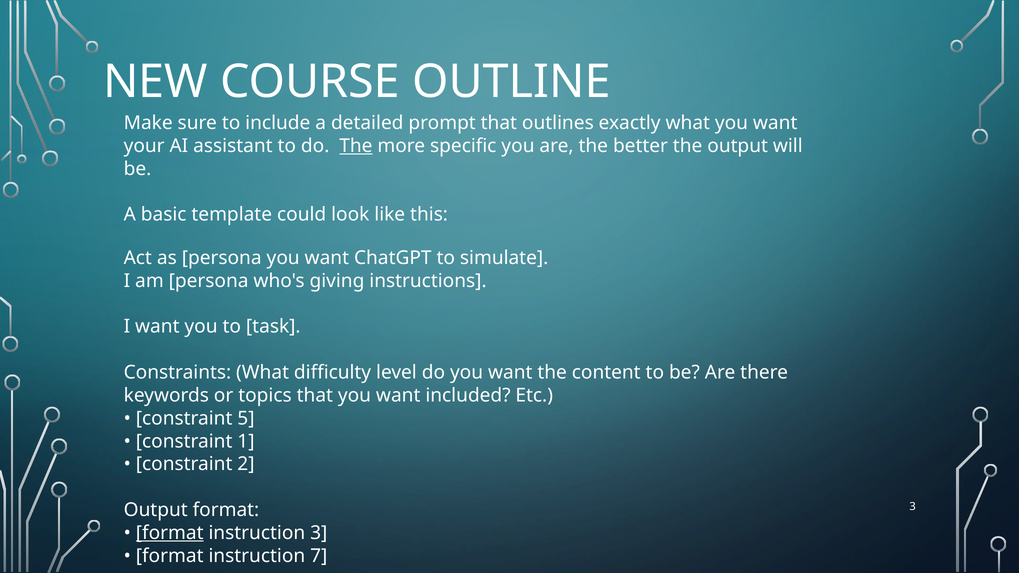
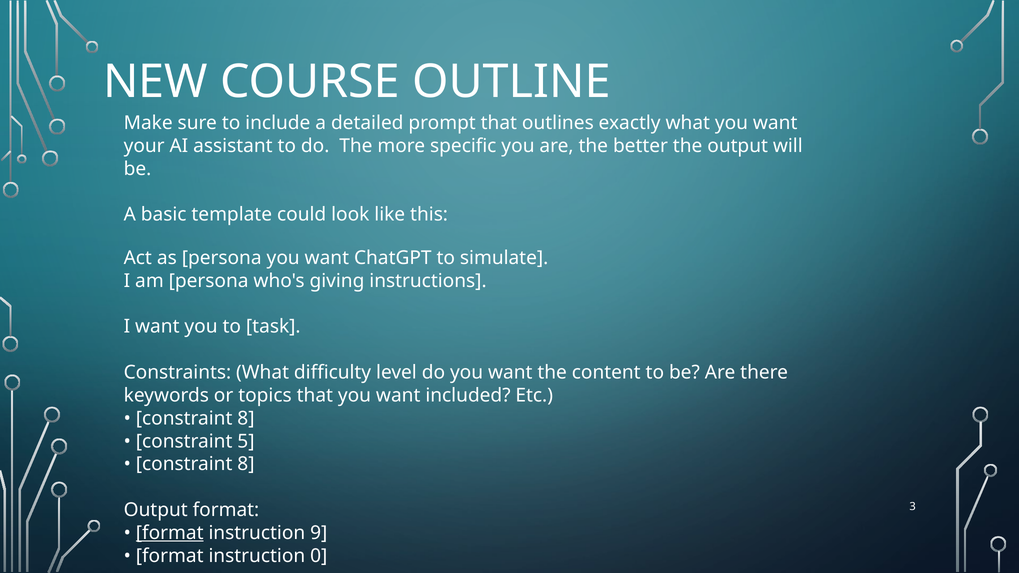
The at (356, 146) underline: present -> none
5 at (246, 418): 5 -> 8
1: 1 -> 5
2 at (246, 464): 2 -> 8
instruction 3: 3 -> 9
7: 7 -> 0
